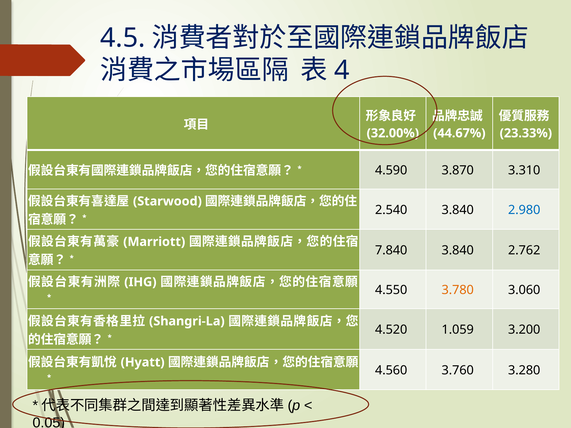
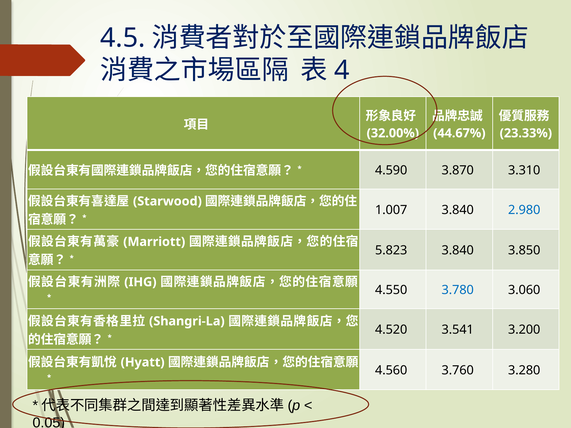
2.540: 2.540 -> 1.007
7.840: 7.840 -> 5.823
2.762: 2.762 -> 3.850
3.780 colour: orange -> blue
1.059: 1.059 -> 3.541
